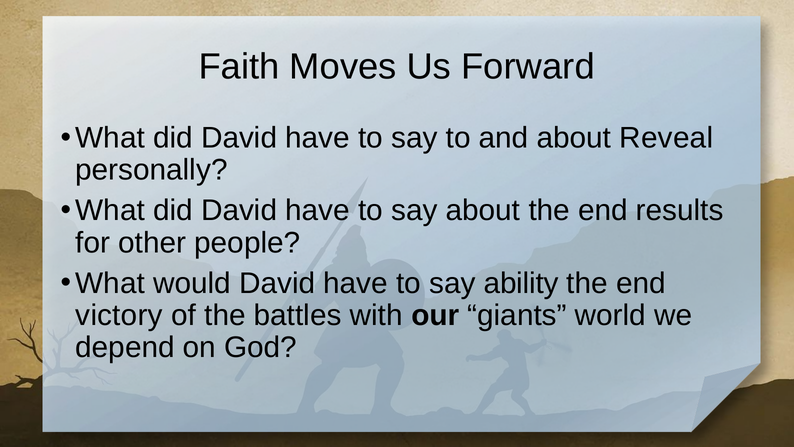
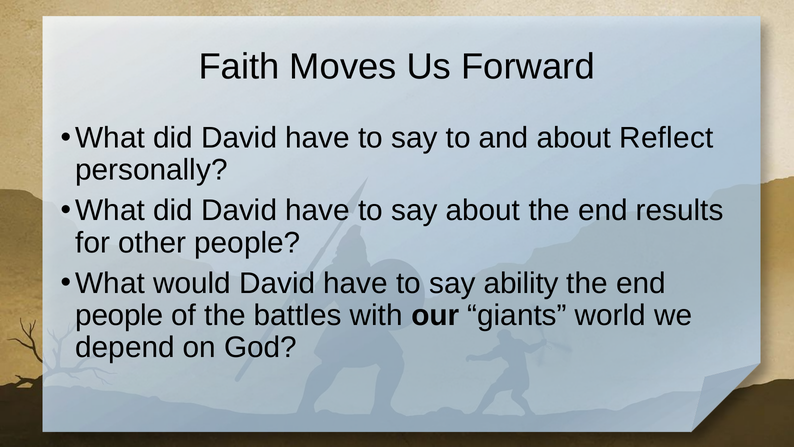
Reveal: Reveal -> Reflect
victory at (119, 315): victory -> people
